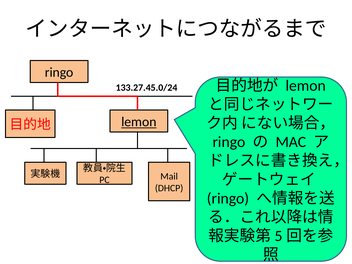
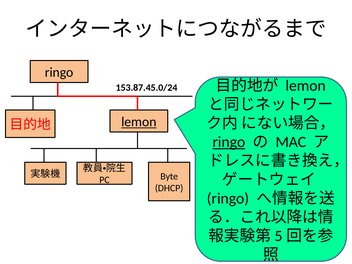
133.27.45.0/24: 133.27.45.0/24 -> 153.87.45.0/24
ringo at (229, 142) underline: none -> present
Mail: Mail -> Byte
